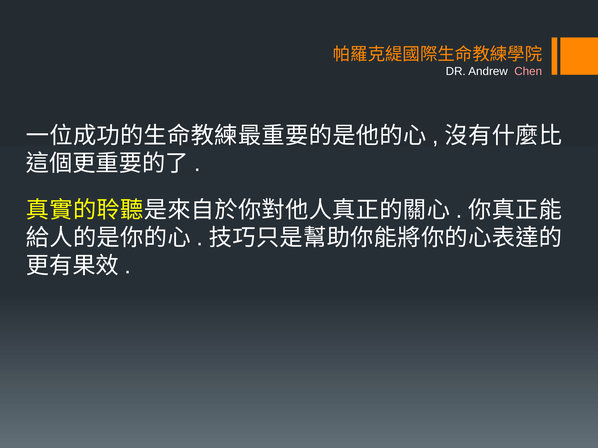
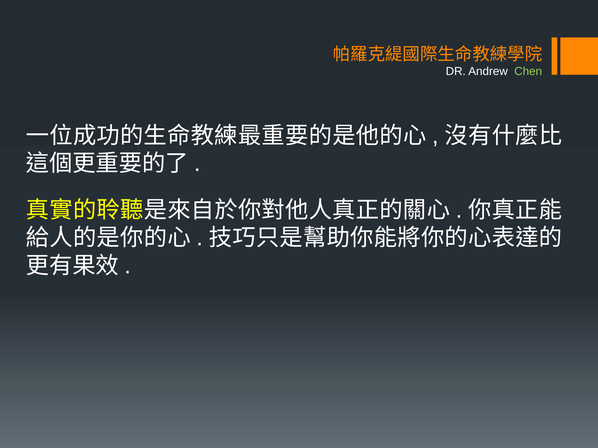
Chen colour: pink -> light green
